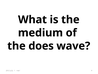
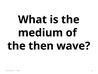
does: does -> then
